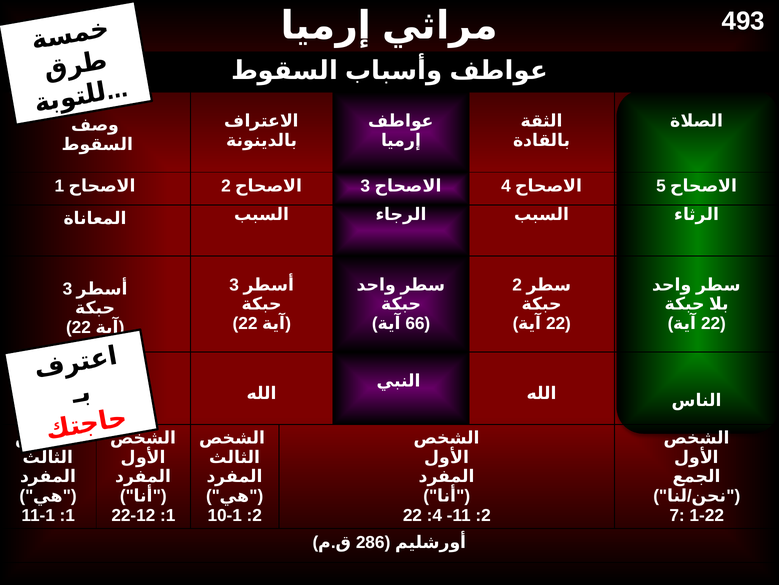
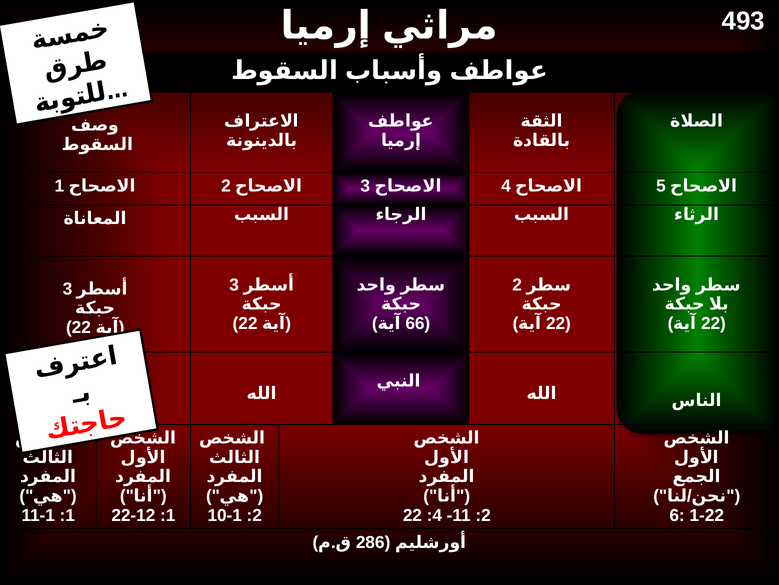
7: 7 -> 6
